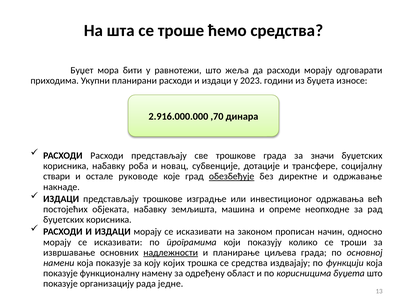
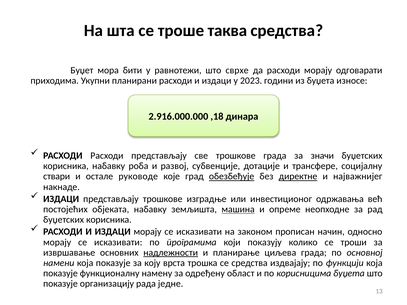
ћемо: ћемо -> таква
жеља: жеља -> сврхе
,70: ,70 -> ,18
новац: новац -> развој
директне underline: none -> present
одржавање: одржавање -> најважнијег
машина underline: none -> present
којих: којих -> врста
